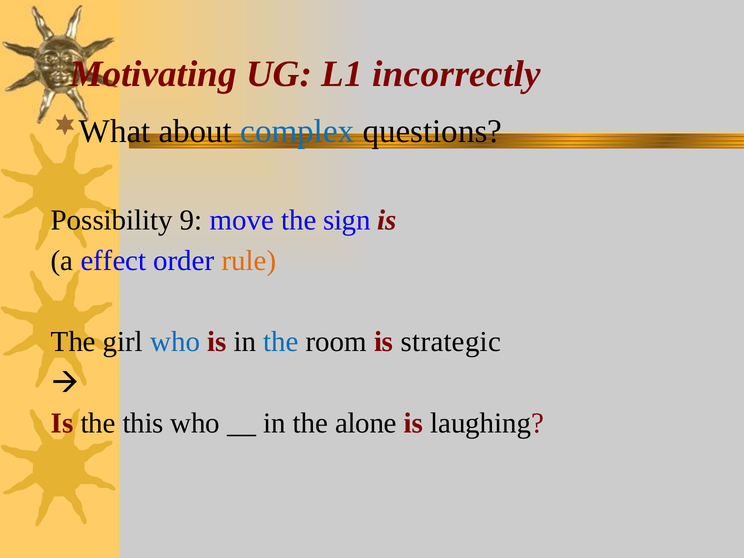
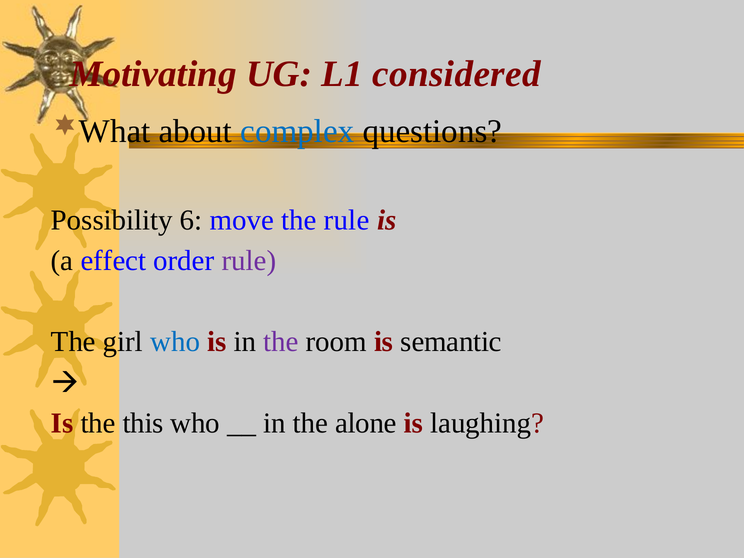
incorrectly: incorrectly -> considered
9: 9 -> 6
the sign: sign -> rule
rule at (249, 261) colour: orange -> purple
the at (281, 342) colour: blue -> purple
strategic: strategic -> semantic
